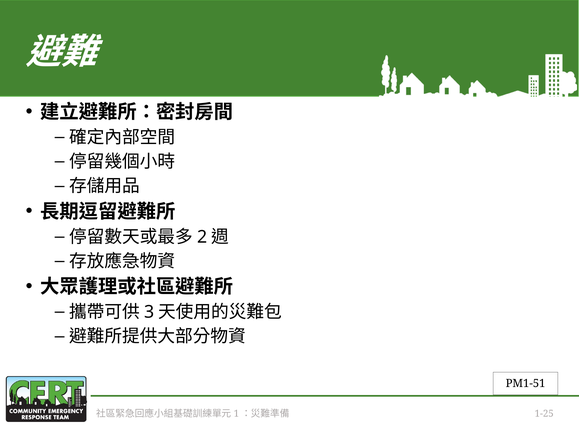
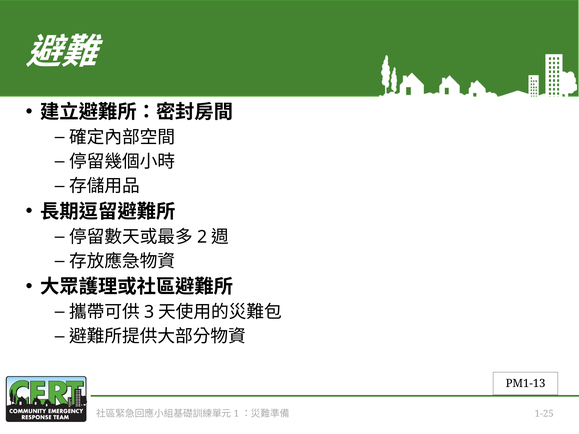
PM1-51: PM1-51 -> PM1-13
